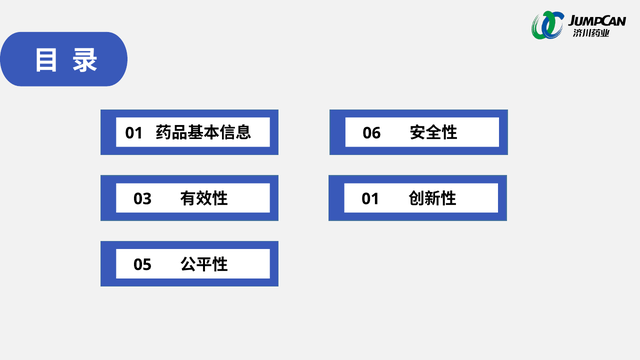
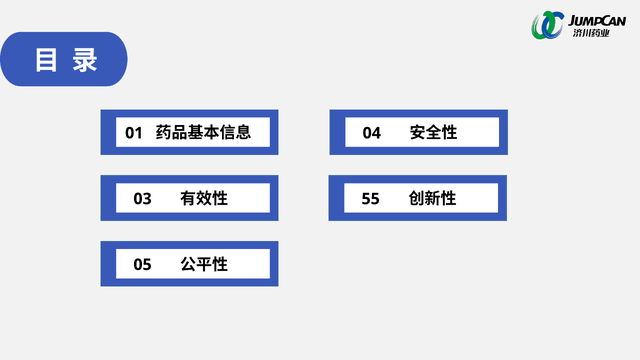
06: 06 -> 04
01 at (371, 199): 01 -> 55
